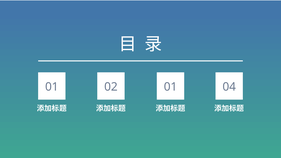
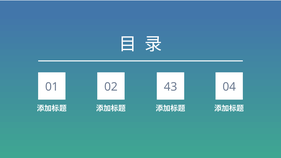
02 01: 01 -> 43
